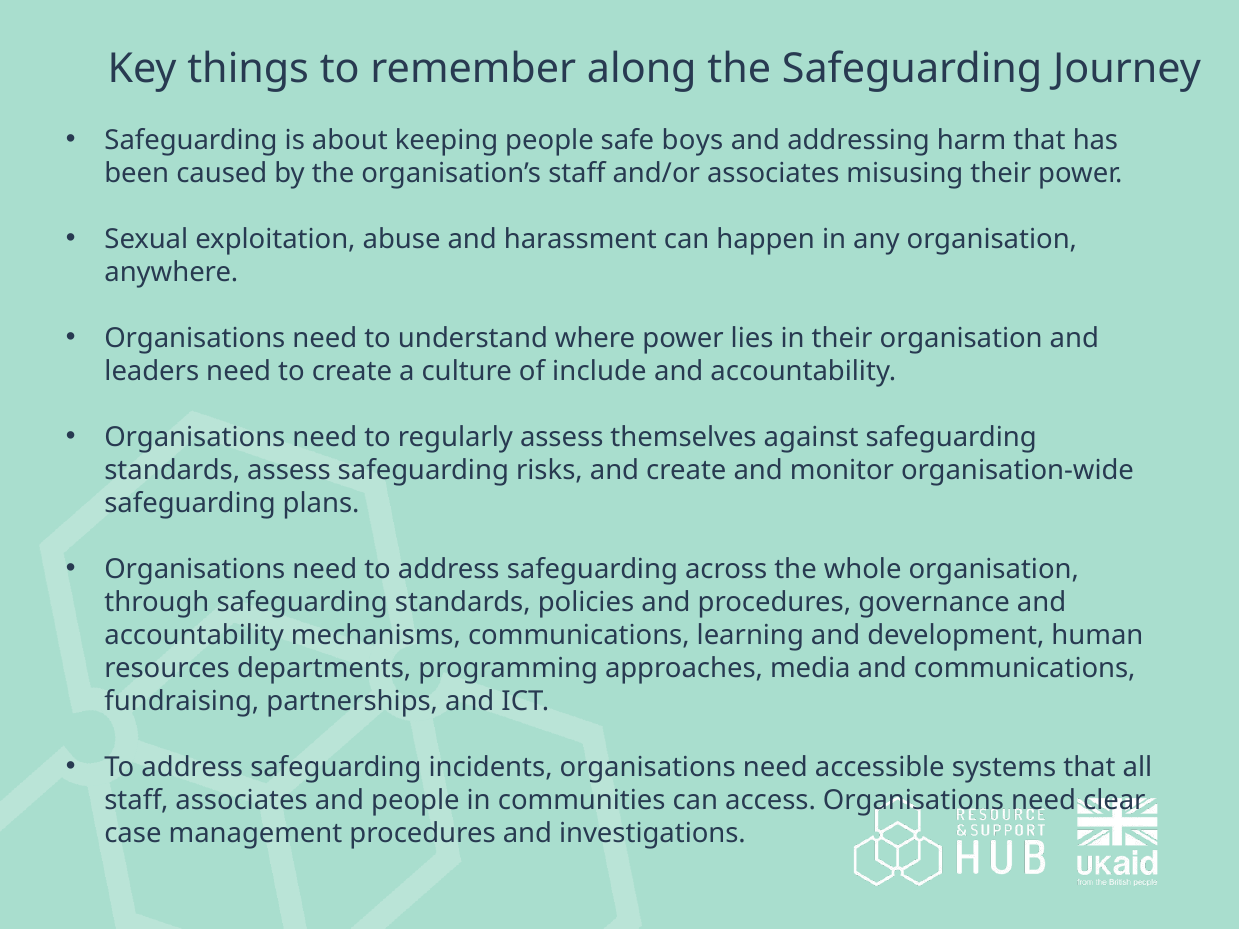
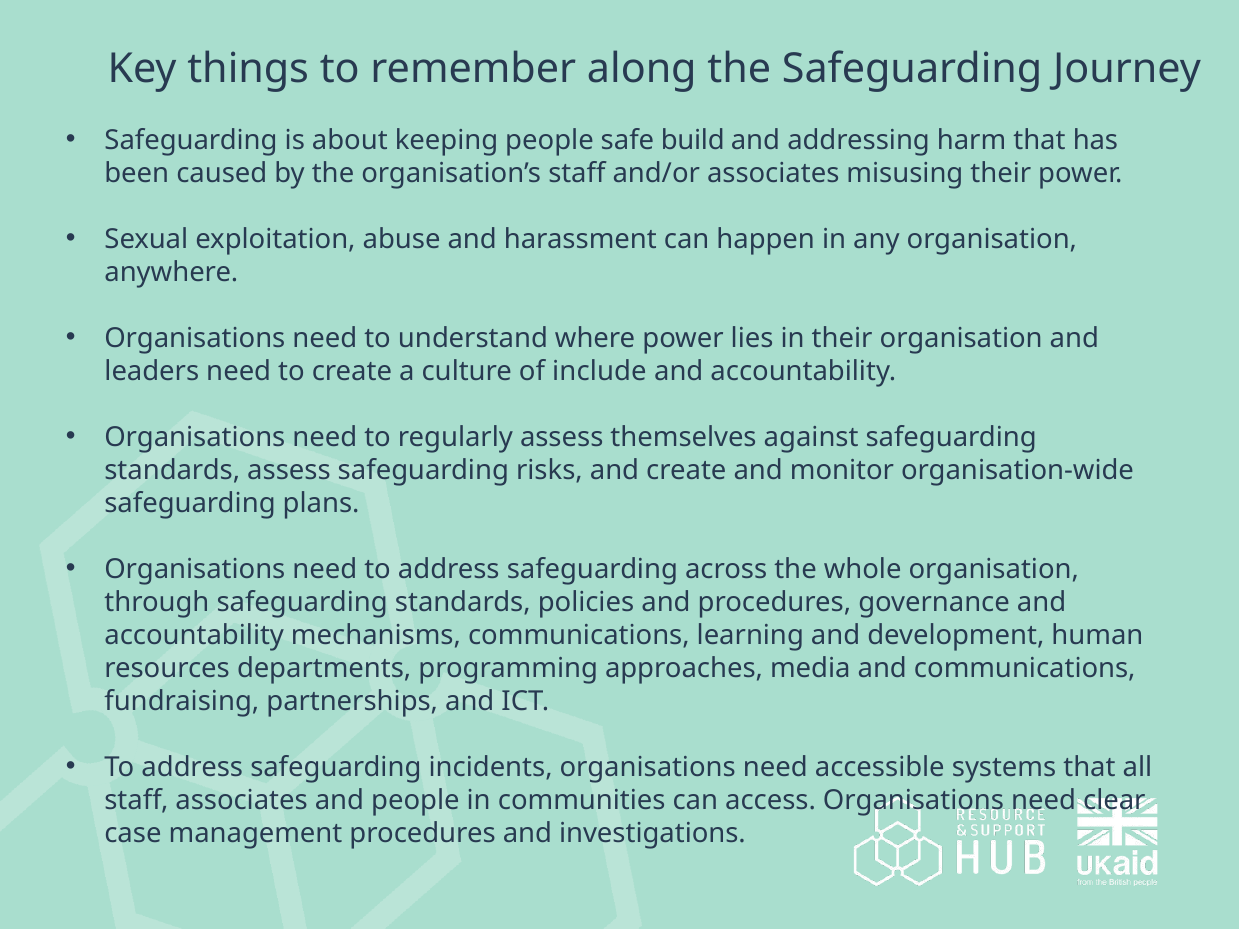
boys: boys -> build
